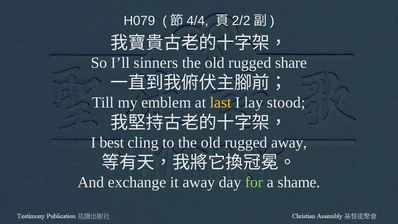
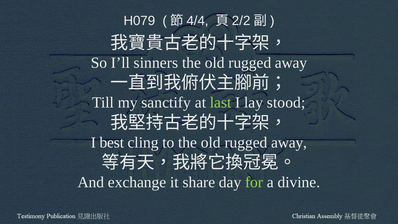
share at (291, 63): share -> away
emblem: emblem -> sanctify
last colour: yellow -> light green
it away: away -> share
shame: shame -> divine
